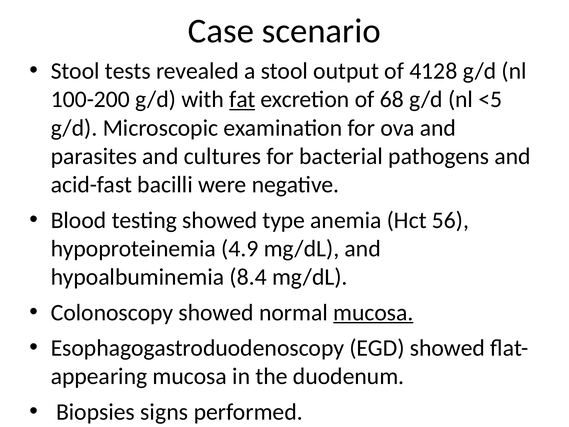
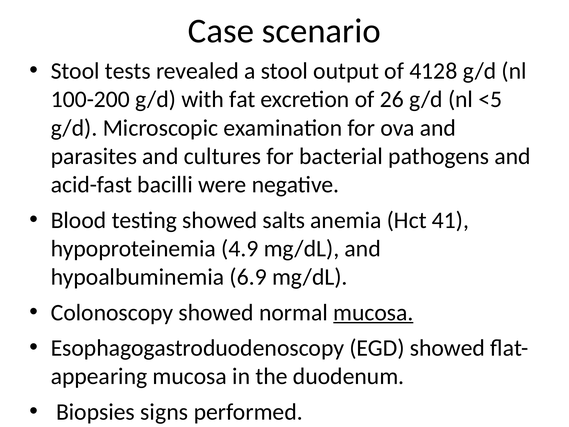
fat underline: present -> none
68: 68 -> 26
type: type -> salts
56: 56 -> 41
8.4: 8.4 -> 6.9
